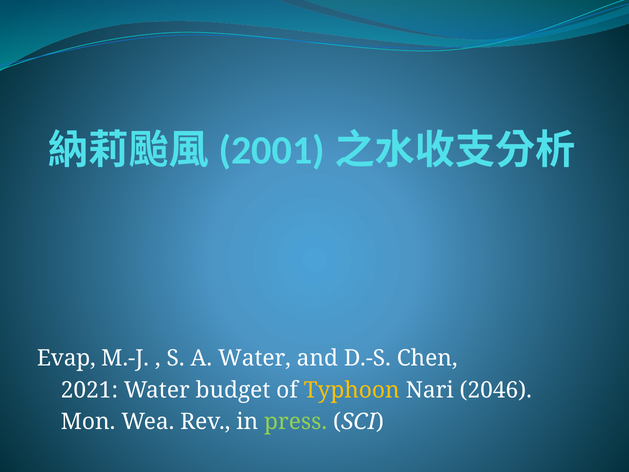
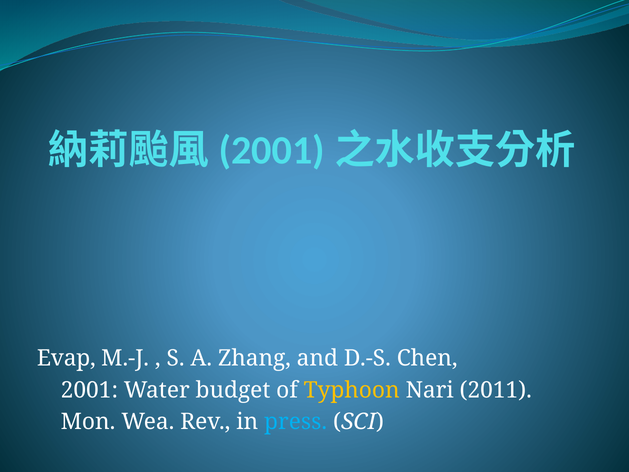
A Water: Water -> Zhang
2021: 2021 -> 2001
2046: 2046 -> 2011
press colour: light green -> light blue
